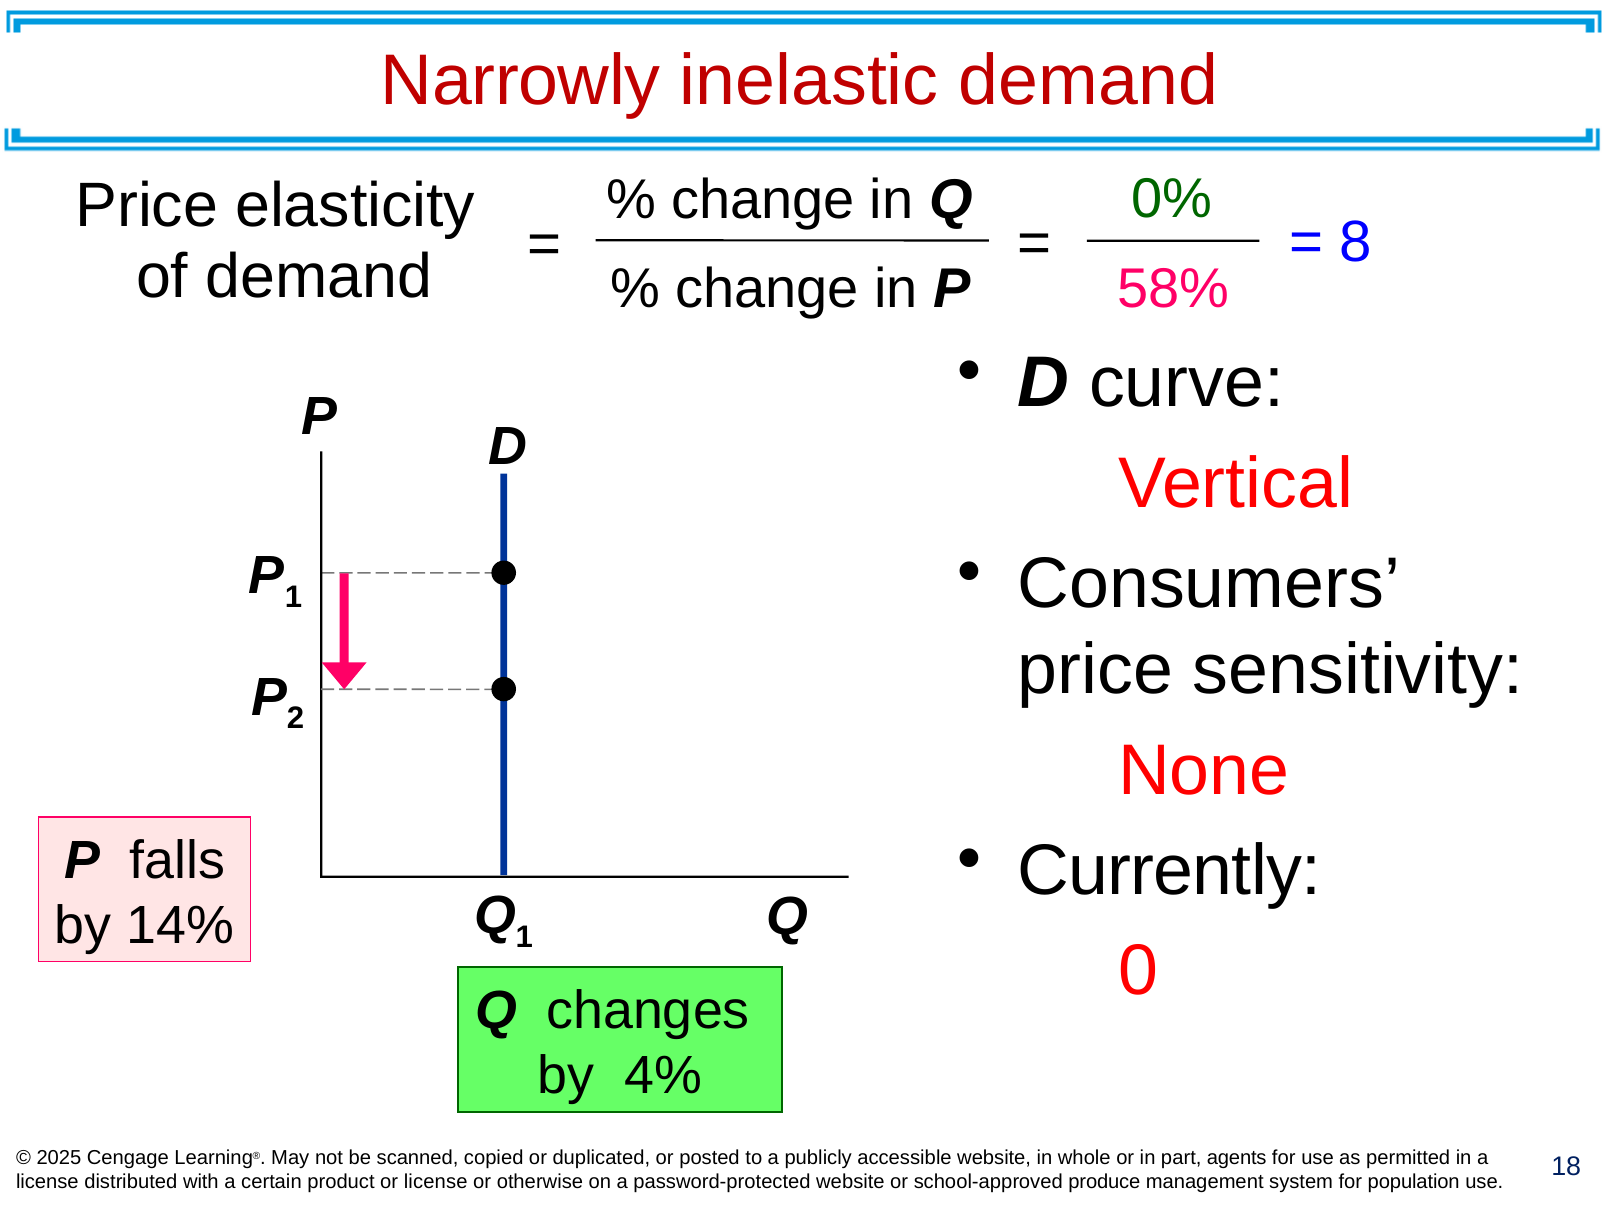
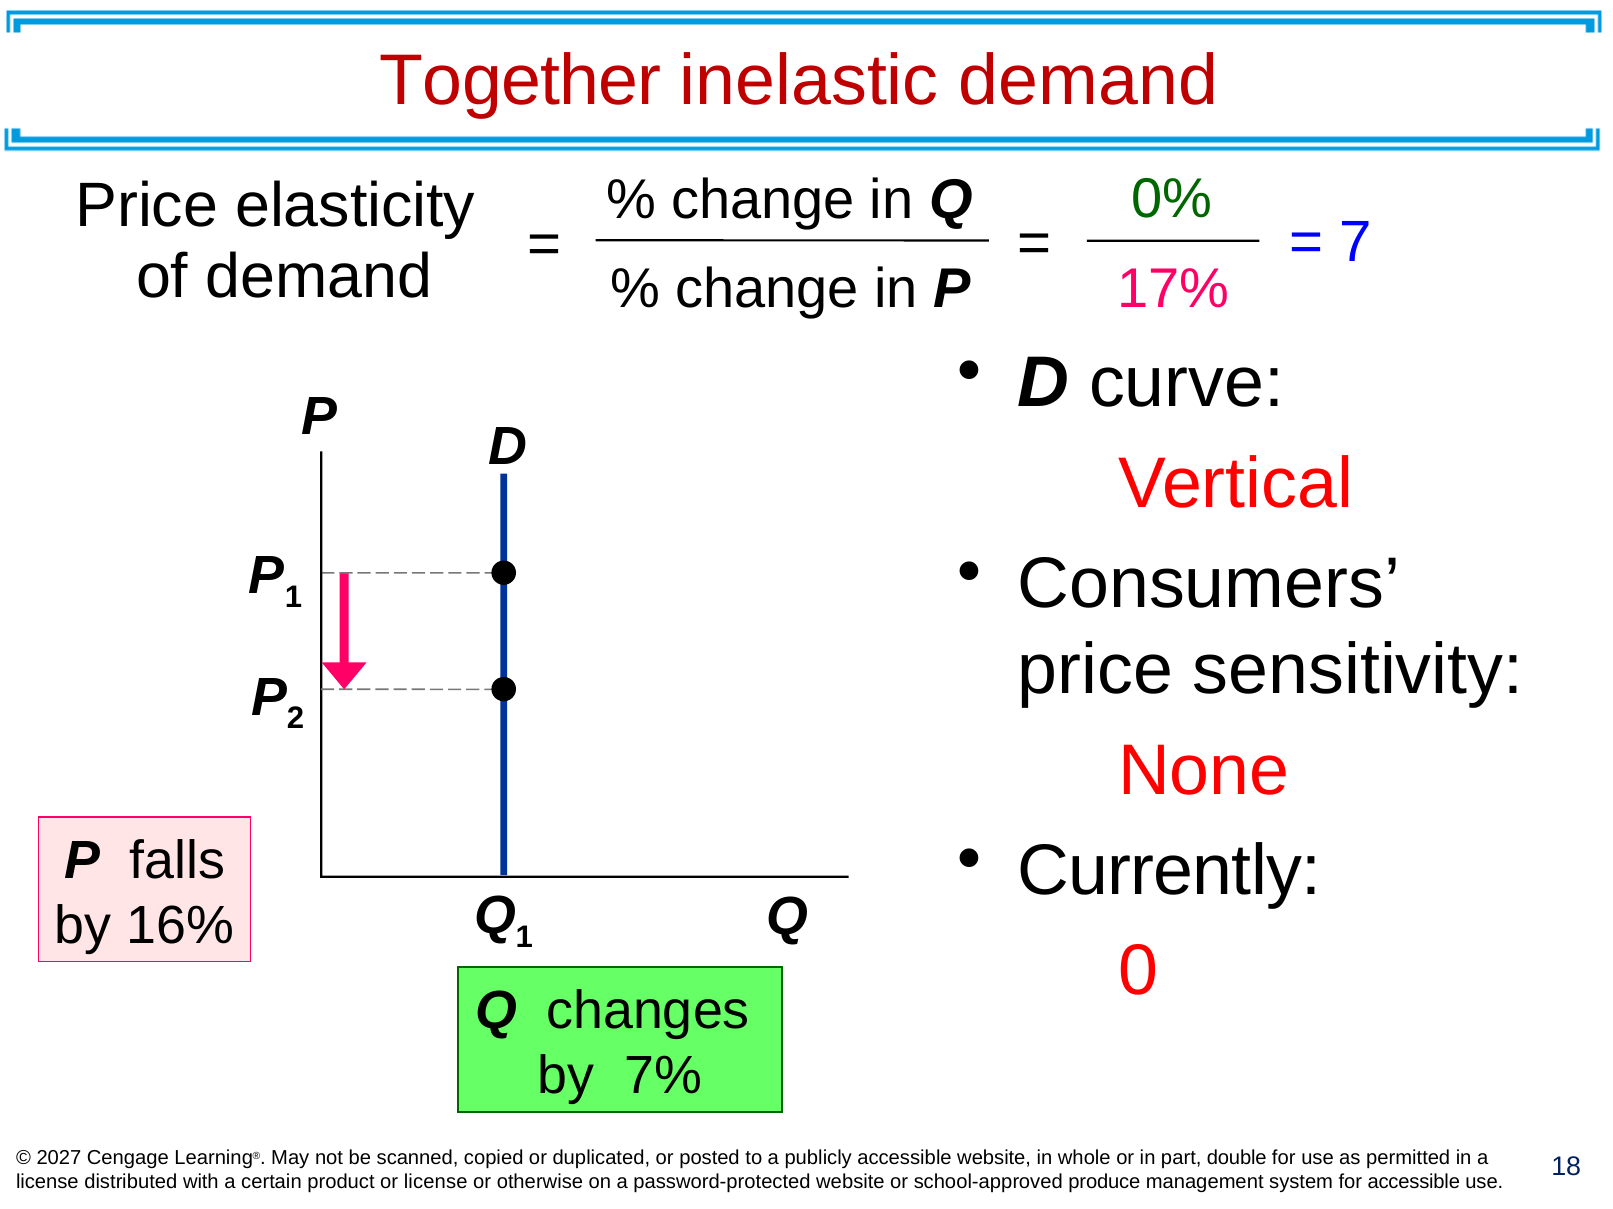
Narrowly: Narrowly -> Together
8: 8 -> 7
58%: 58% -> 17%
14%: 14% -> 16%
4%: 4% -> 7%
2025: 2025 -> 2027
agents: agents -> double
for population: population -> accessible
